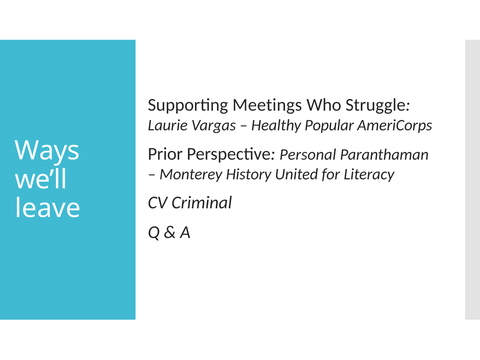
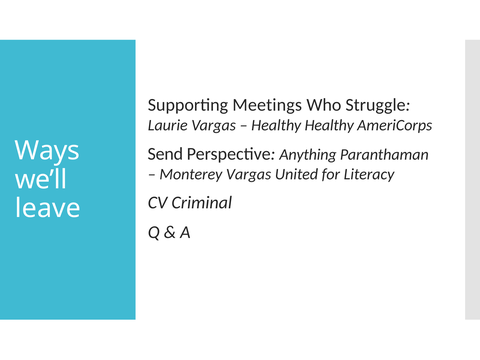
Healthy Popular: Popular -> Healthy
Prior: Prior -> Send
Personal: Personal -> Anything
Monterey History: History -> Vargas
